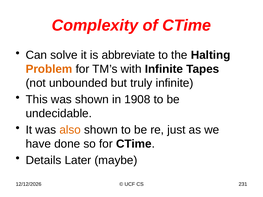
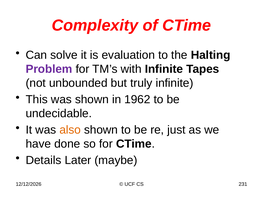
abbreviate: abbreviate -> evaluation
Problem colour: orange -> purple
1908: 1908 -> 1962
